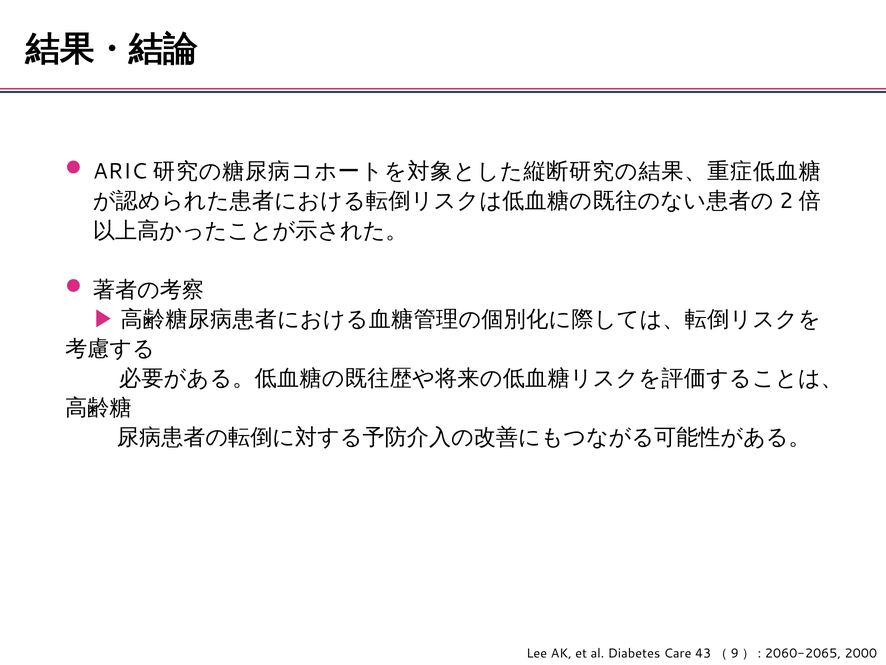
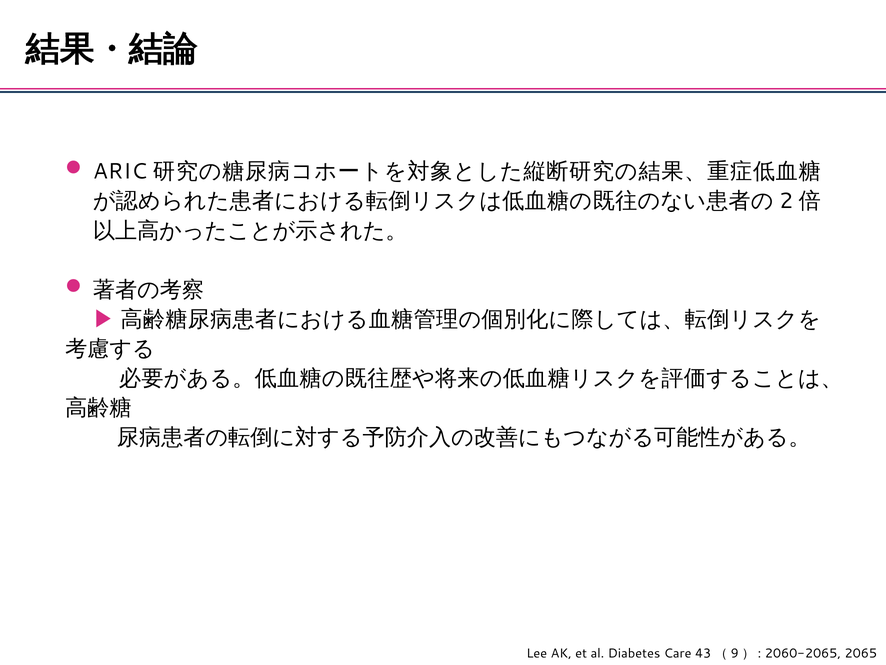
2000: 2000 -> 2065
